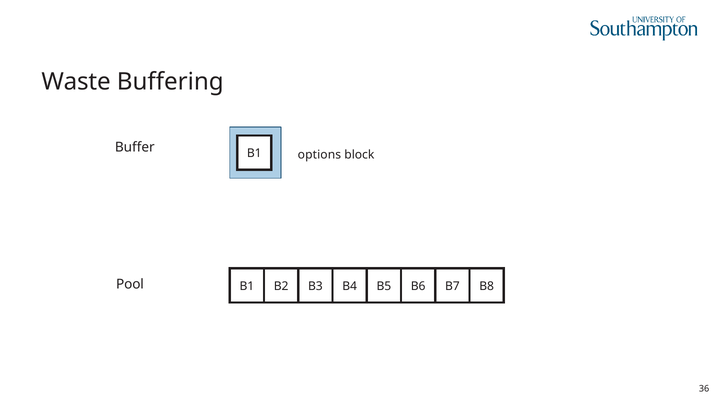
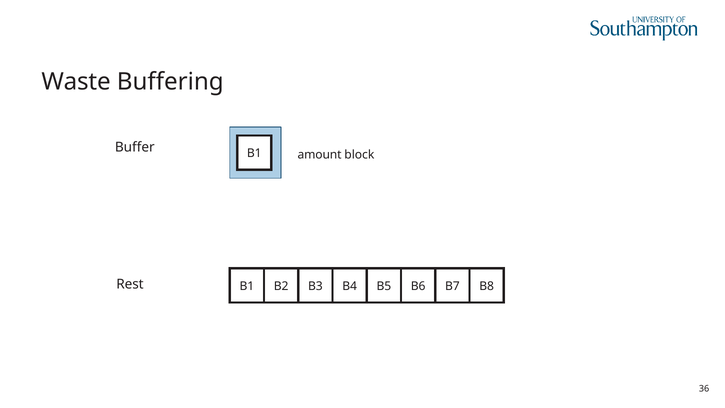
options: options -> amount
Pool: Pool -> Rest
